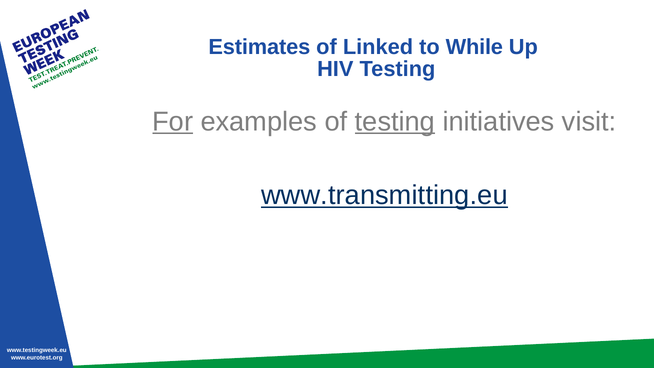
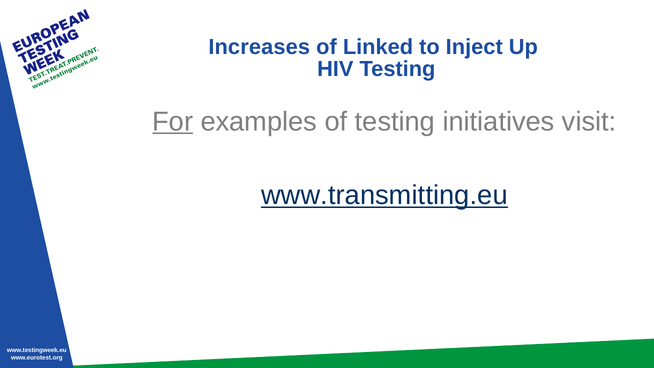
Estimates: Estimates -> Increases
While: While -> Inject
testing at (395, 122) underline: present -> none
